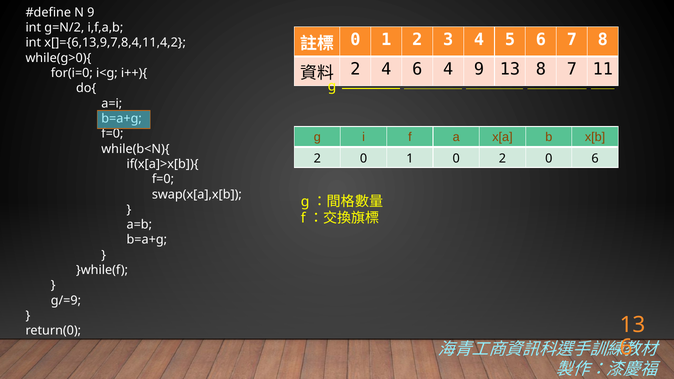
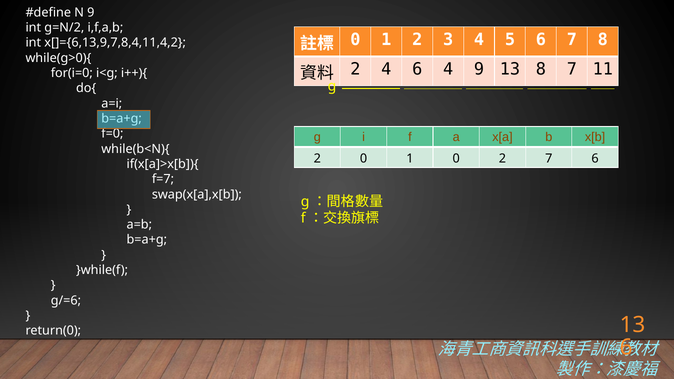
0 2 0: 0 -> 7
f=0 at (163, 179): f=0 -> f=7
g/=9: g/=9 -> g/=6
